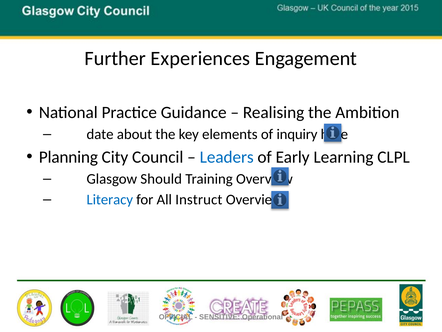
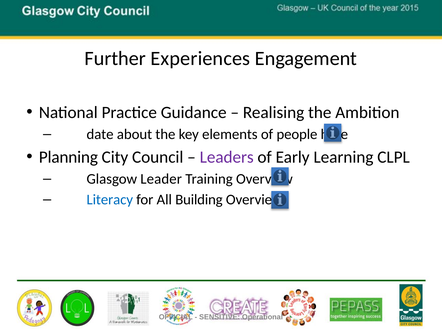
inquiry: inquiry -> people
Leaders colour: blue -> purple
Should: Should -> Leader
Instruct: Instruct -> Building
